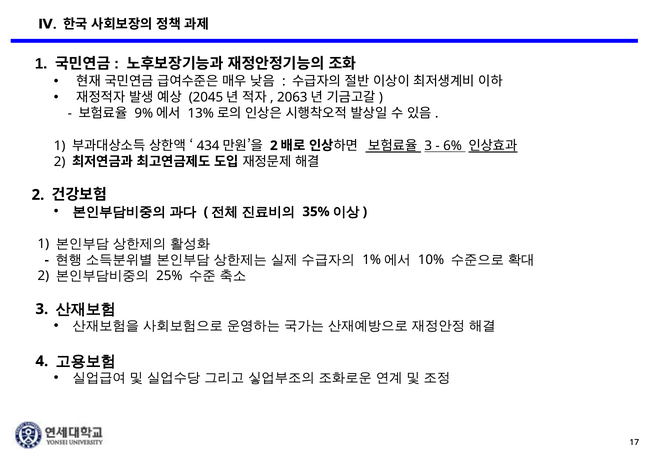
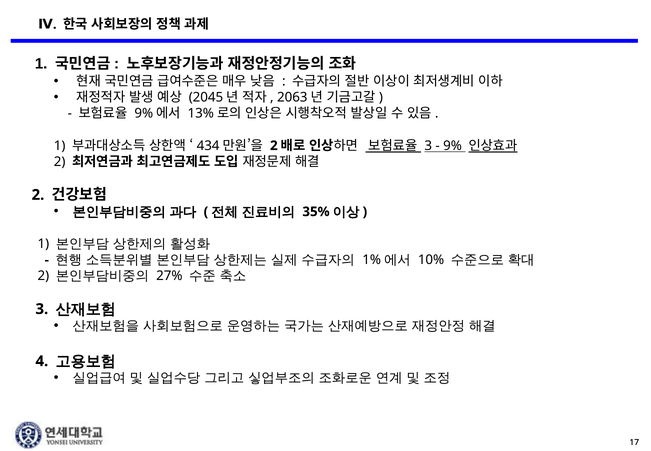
6%: 6% -> 9%
25%: 25% -> 27%
